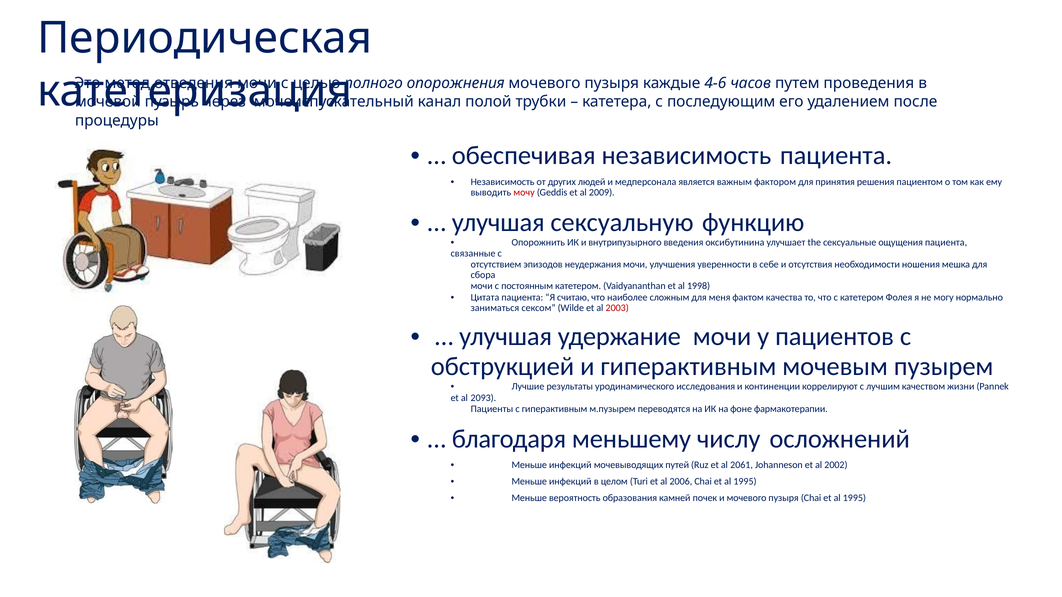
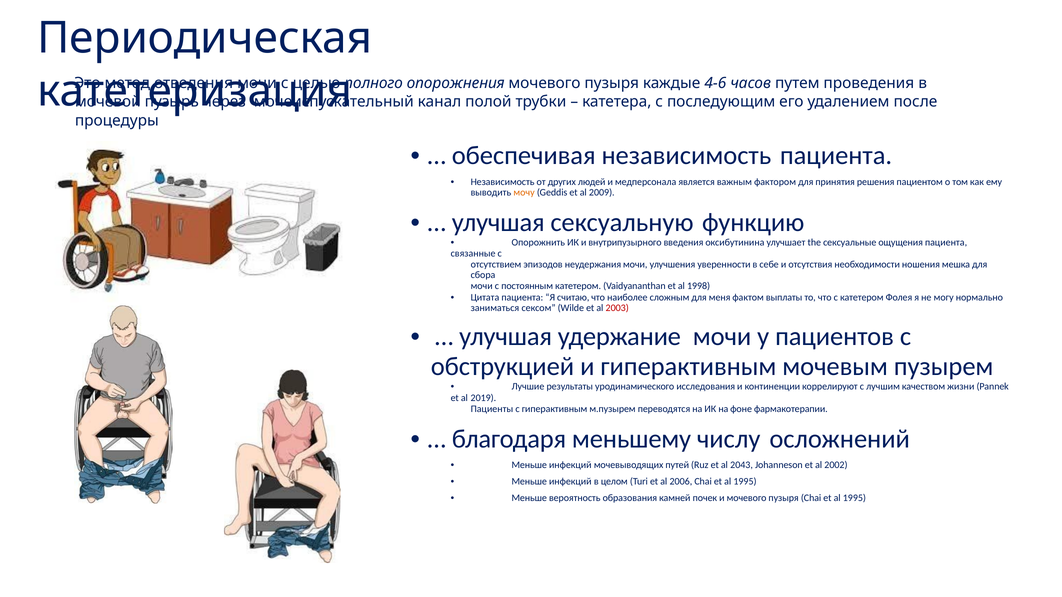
мочу colour: red -> orange
качества: качества -> выплаты
2093: 2093 -> 2019
2061: 2061 -> 2043
